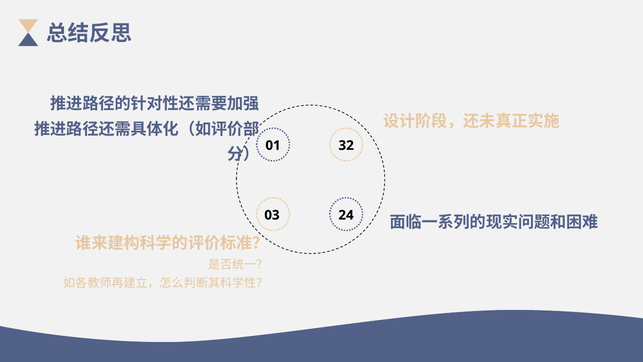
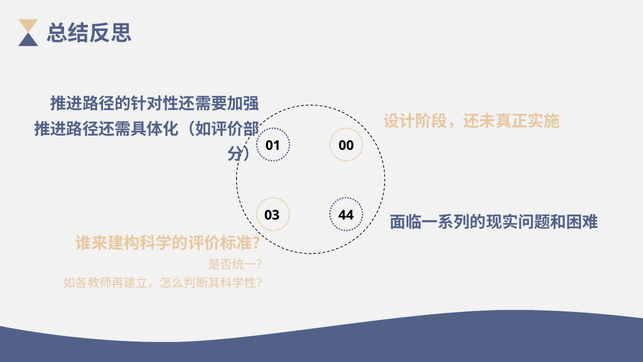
32: 32 -> 00
24: 24 -> 44
